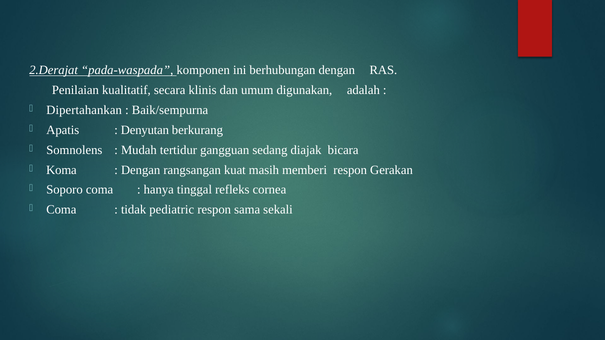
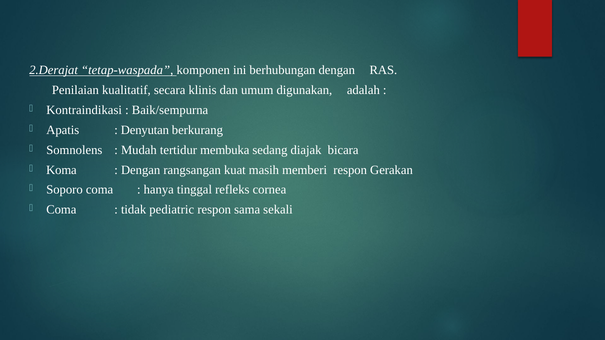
pada-waspada: pada-waspada -> tetap-waspada
Dipertahankan: Dipertahankan -> Kontraindikasi
gangguan: gangguan -> membuka
